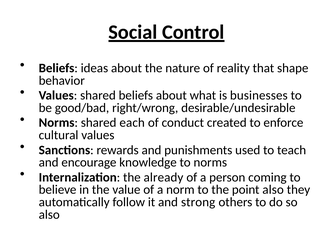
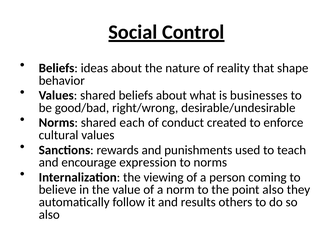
knowledge: knowledge -> expression
already: already -> viewing
strong: strong -> results
